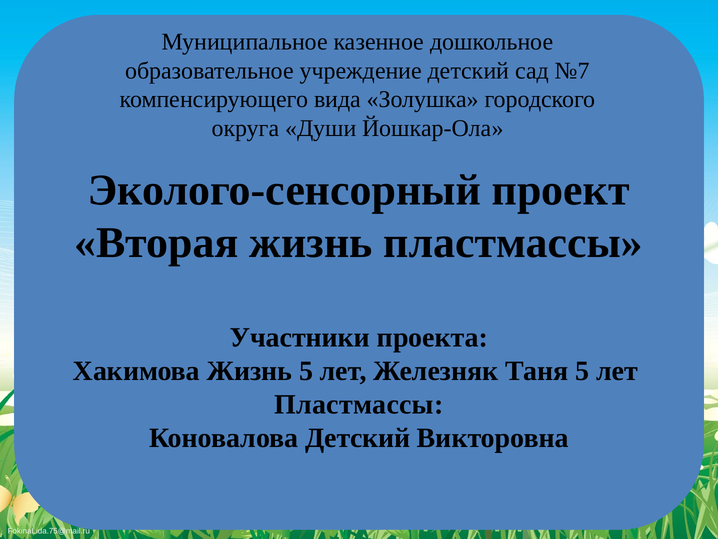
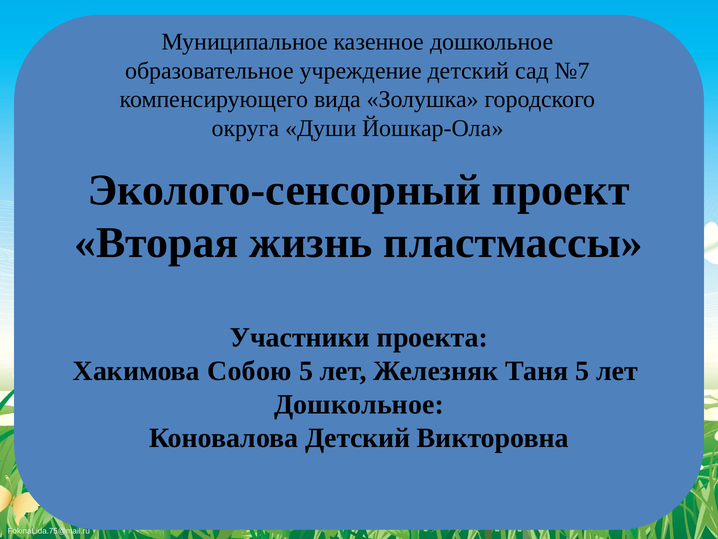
Хакимова Жизнь: Жизнь -> Собою
Пластмассы at (359, 404): Пластмассы -> Дошкольное
